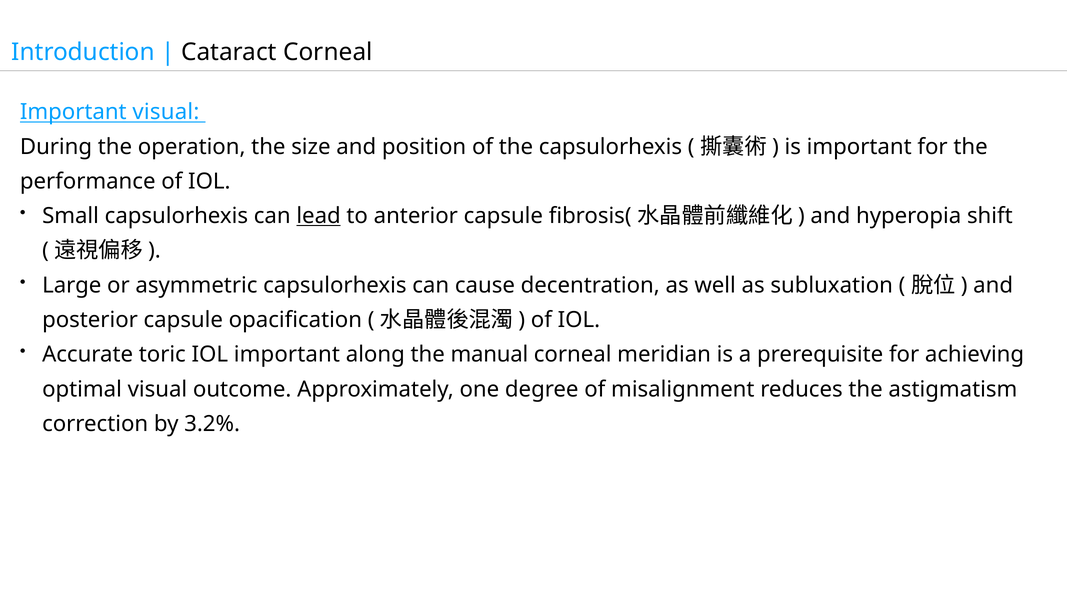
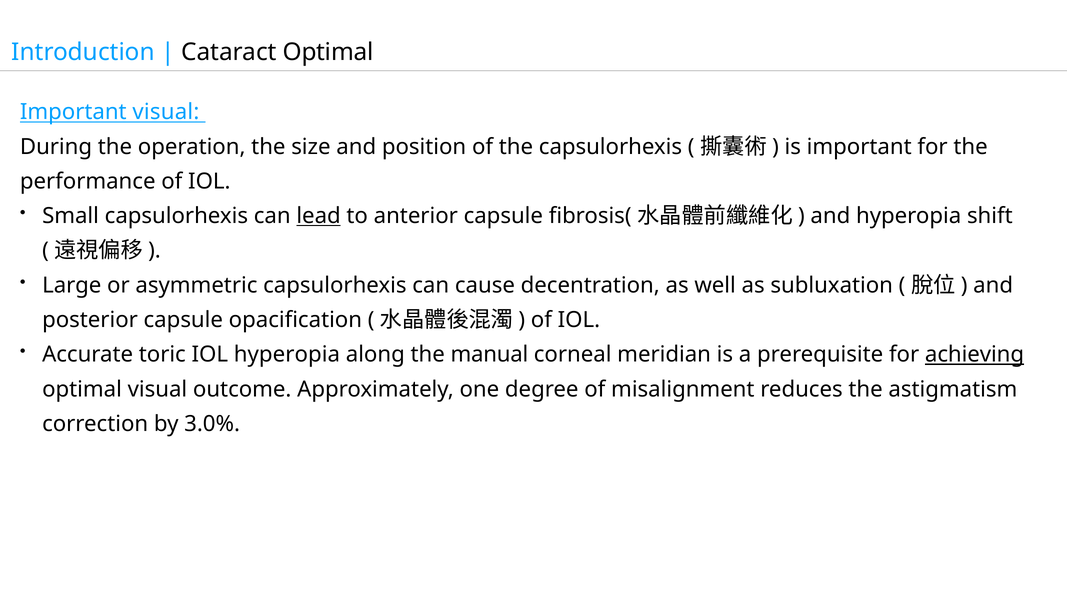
Cataract Corneal: Corneal -> Optimal
IOL important: important -> hyperopia
achieving underline: none -> present
3.2%: 3.2% -> 3.0%
